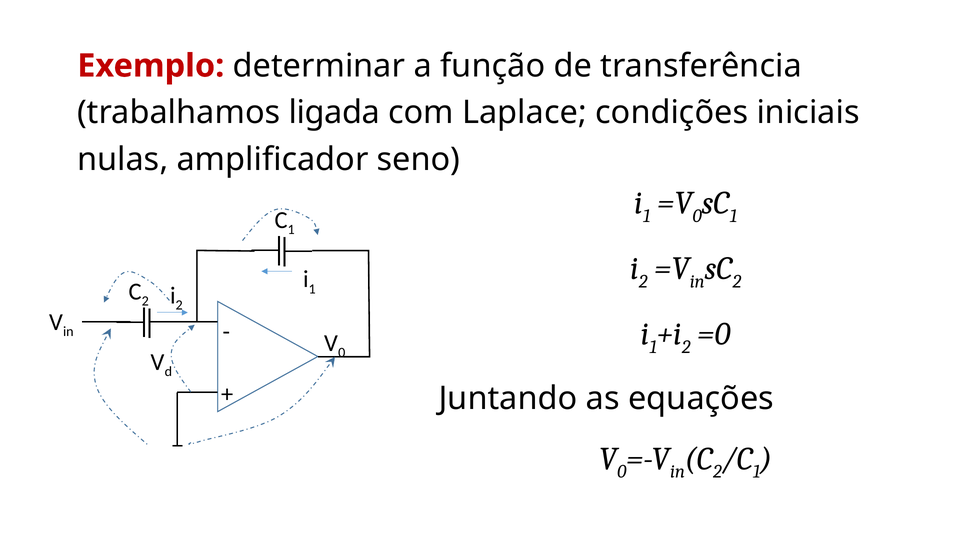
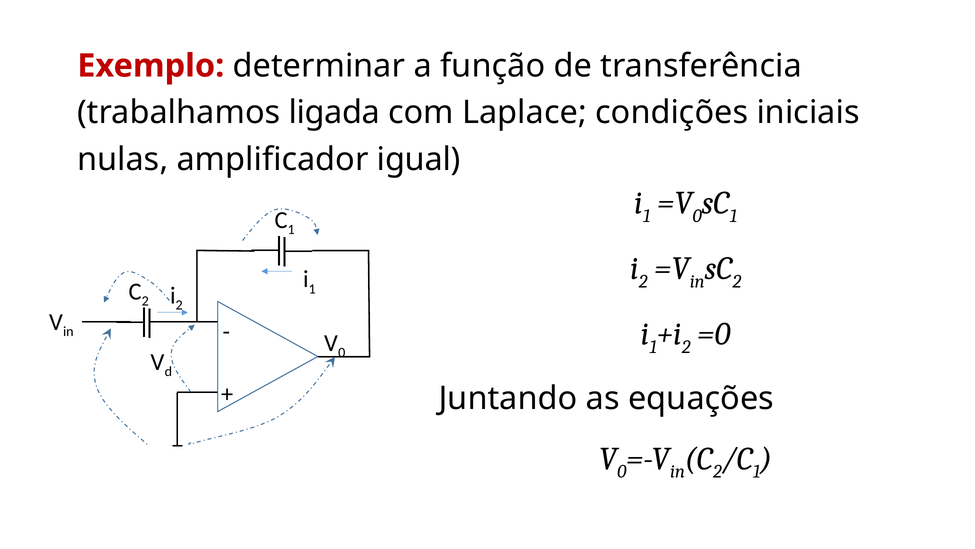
seno: seno -> igual
